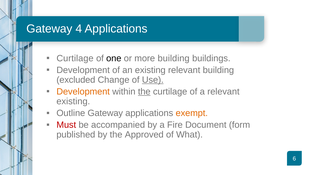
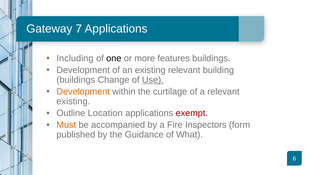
4: 4 -> 7
Curtilage at (75, 58): Curtilage -> Including
more building: building -> features
excluded at (76, 80): excluded -> buildings
the at (144, 92) underline: present -> none
Outline Gateway: Gateway -> Location
exempt colour: orange -> red
Must colour: red -> orange
Document: Document -> Inspectors
Approved: Approved -> Guidance
